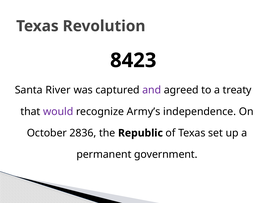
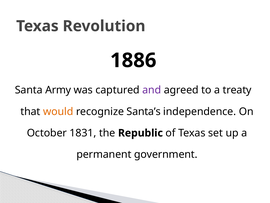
8423: 8423 -> 1886
River: River -> Army
would colour: purple -> orange
Army’s: Army’s -> Santa’s
2836: 2836 -> 1831
